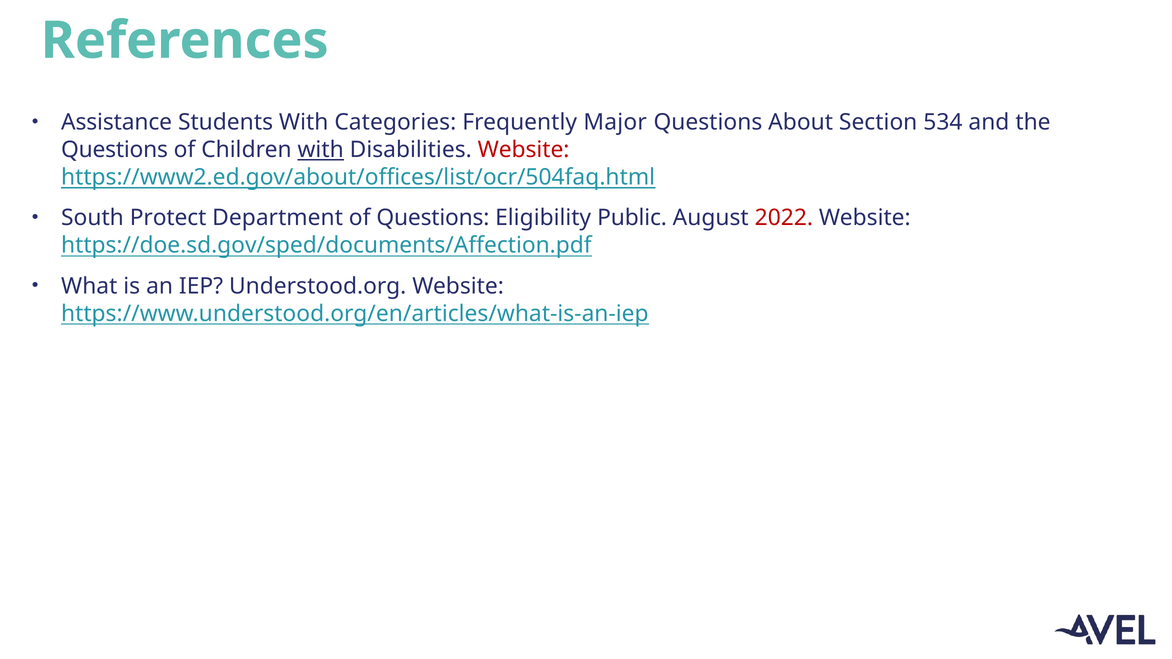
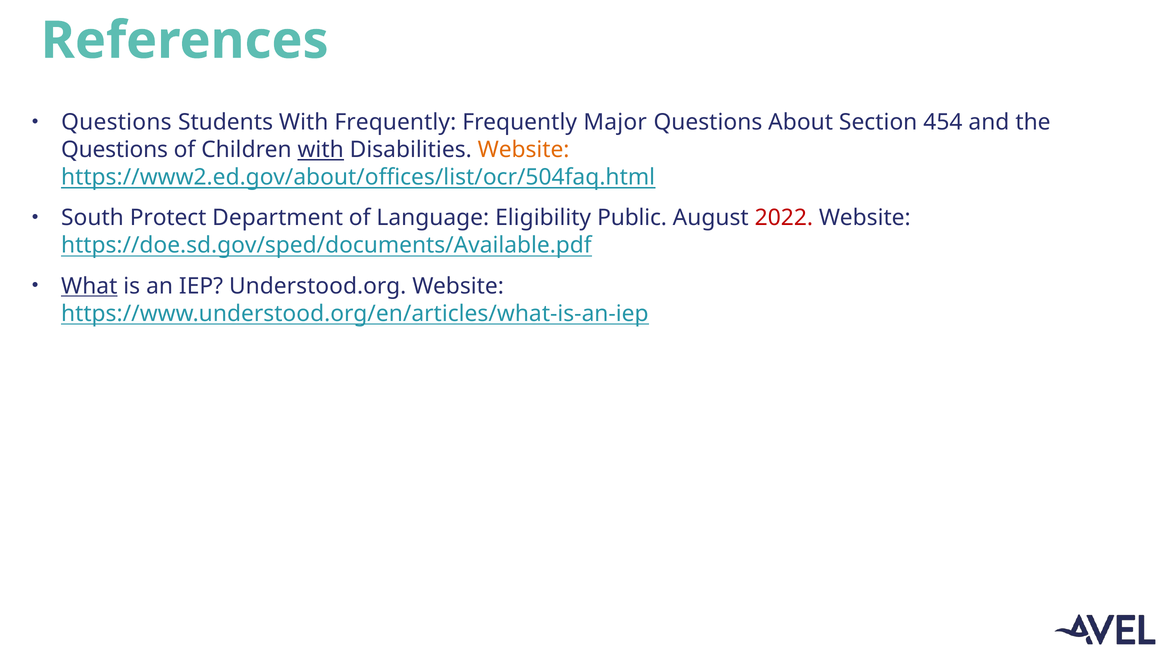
Assistance at (117, 123): Assistance -> Questions
With Categories: Categories -> Frequently
534: 534 -> 454
Website at (524, 150) colour: red -> orange
of Questions: Questions -> Language
https://doe.sd.gov/sped/documents/Affection.pdf: https://doe.sd.gov/sped/documents/Affection.pdf -> https://doe.sd.gov/sped/documents/Available.pdf
What underline: none -> present
